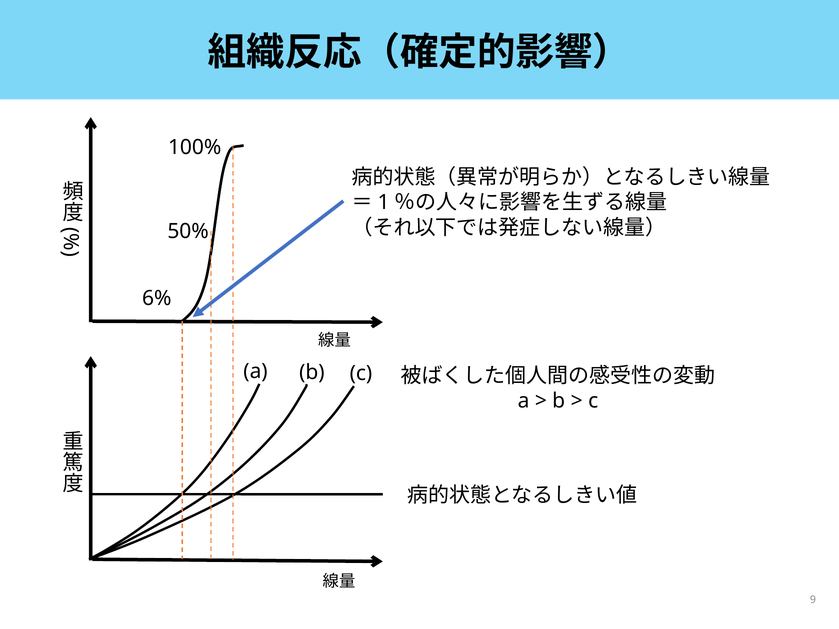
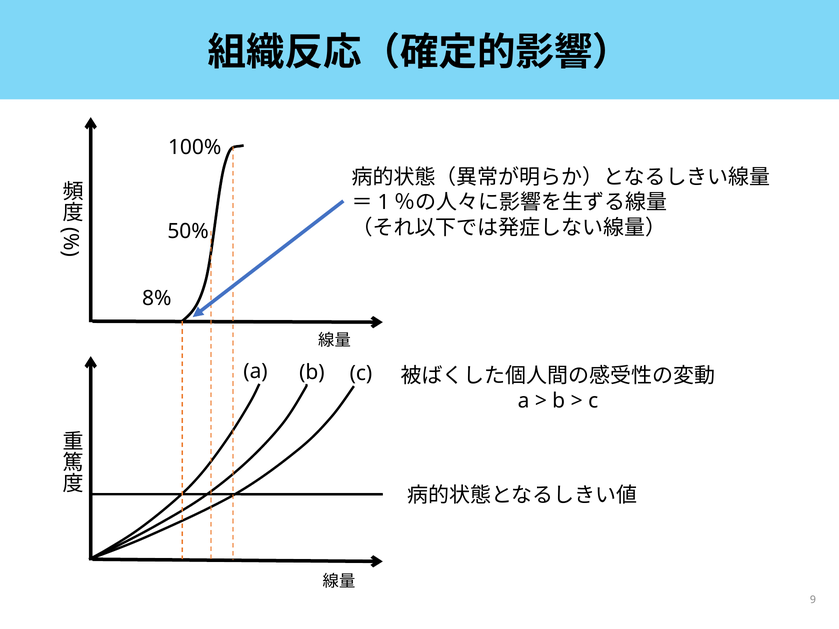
6%: 6% -> 8%
